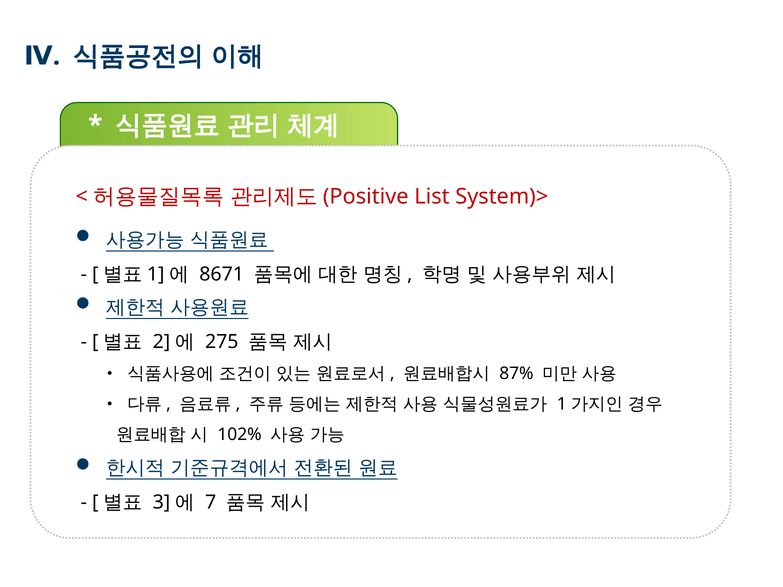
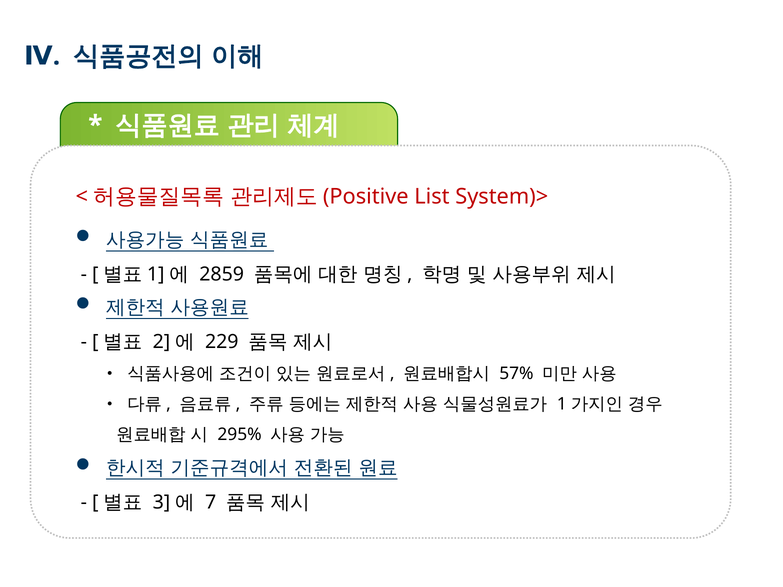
8671: 8671 -> 2859
275: 275 -> 229
87%: 87% -> 57%
102%: 102% -> 295%
